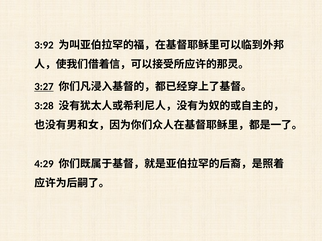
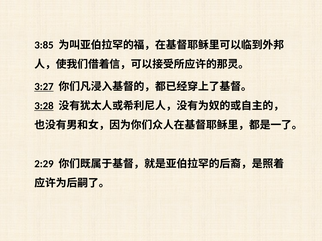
3:92: 3:92 -> 3:85
3:28 underline: none -> present
4:29: 4:29 -> 2:29
